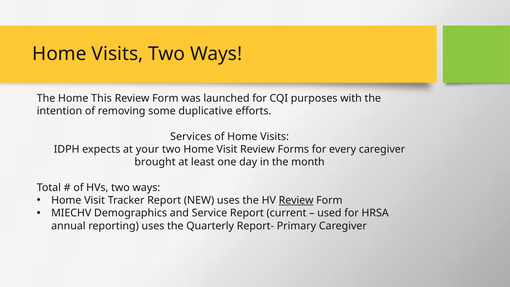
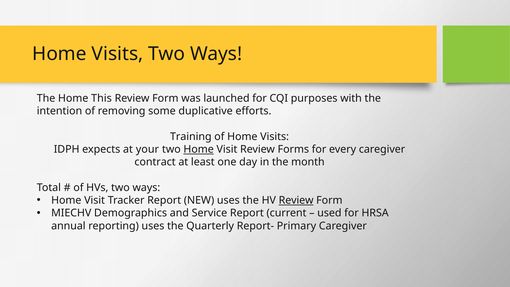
Services: Services -> Training
Home at (199, 149) underline: none -> present
brought: brought -> contract
